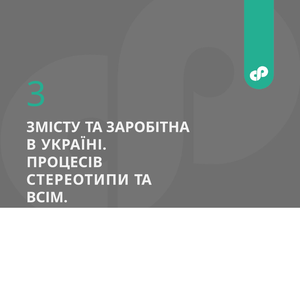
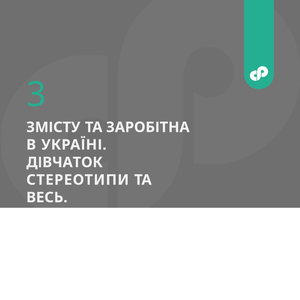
ПРОЦЕСІВ: ПРОЦЕСІВ -> ДІВЧАТОК
ВСІМ: ВСІМ -> ВЕСЬ
